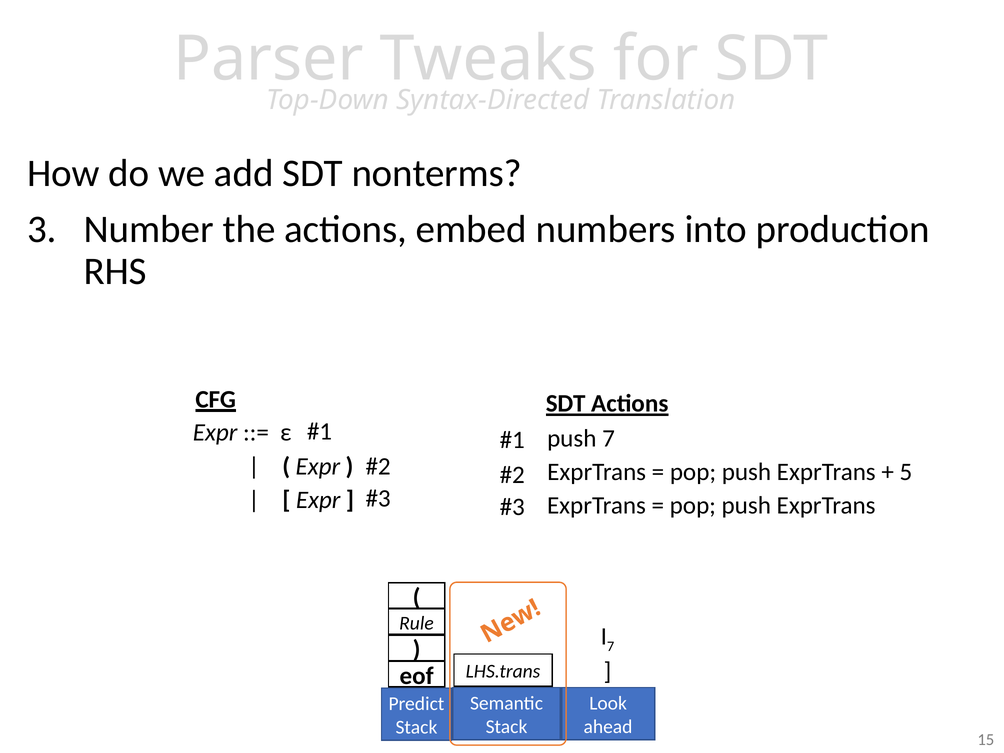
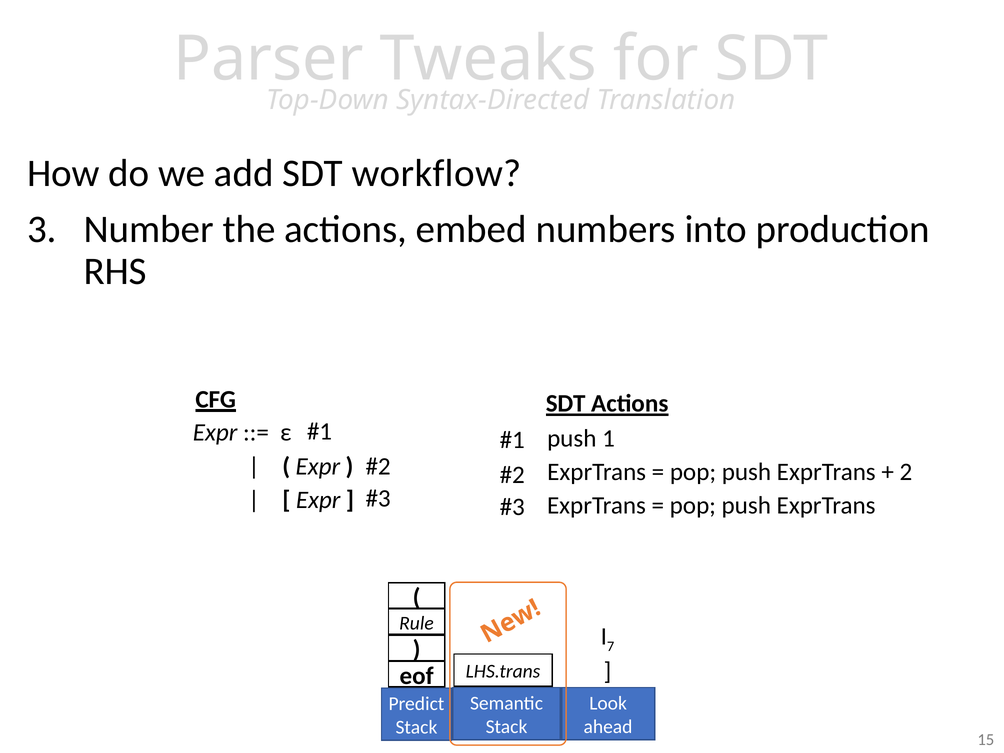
nonterms: nonterms -> workflow
push 7: 7 -> 1
5: 5 -> 2
